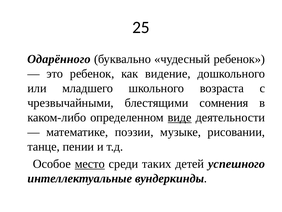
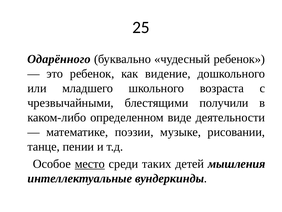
сомнения: сомнения -> получили
виде underline: present -> none
успешного: успешного -> мышления
